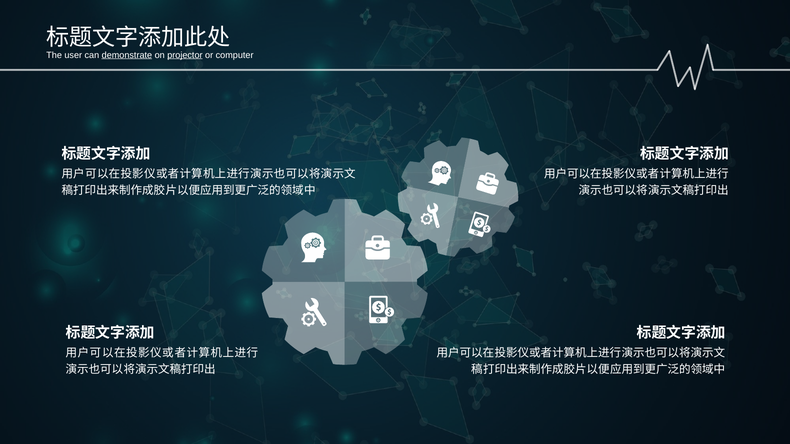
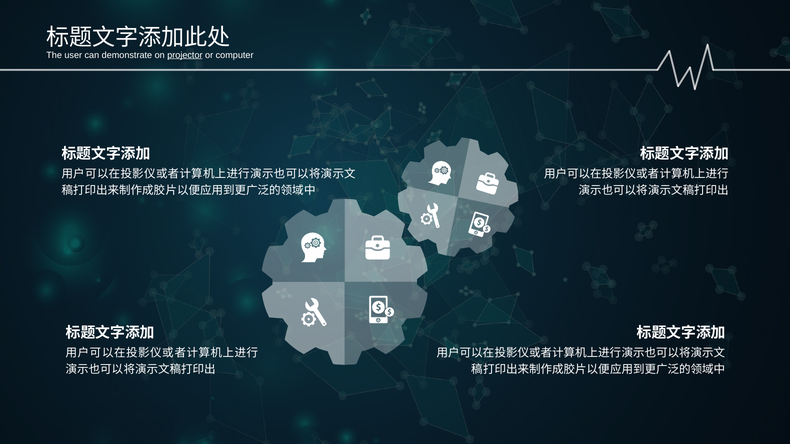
demonstrate underline: present -> none
